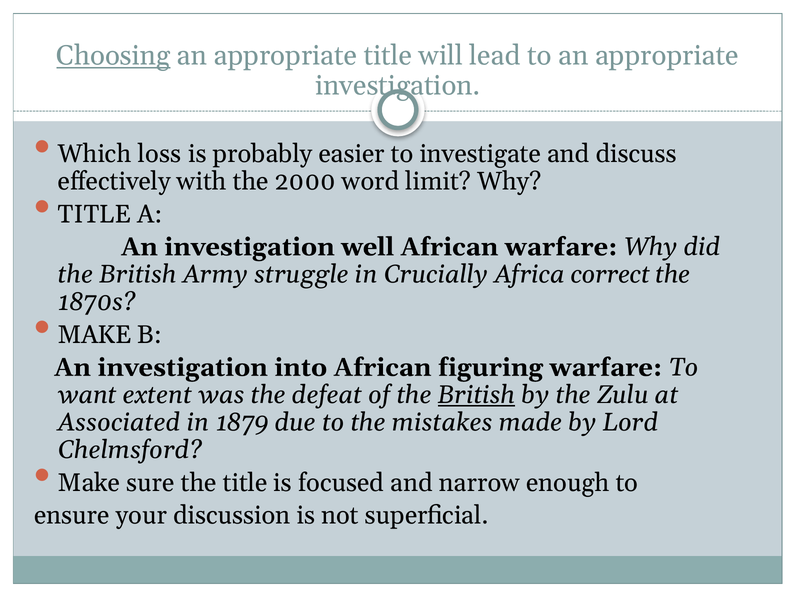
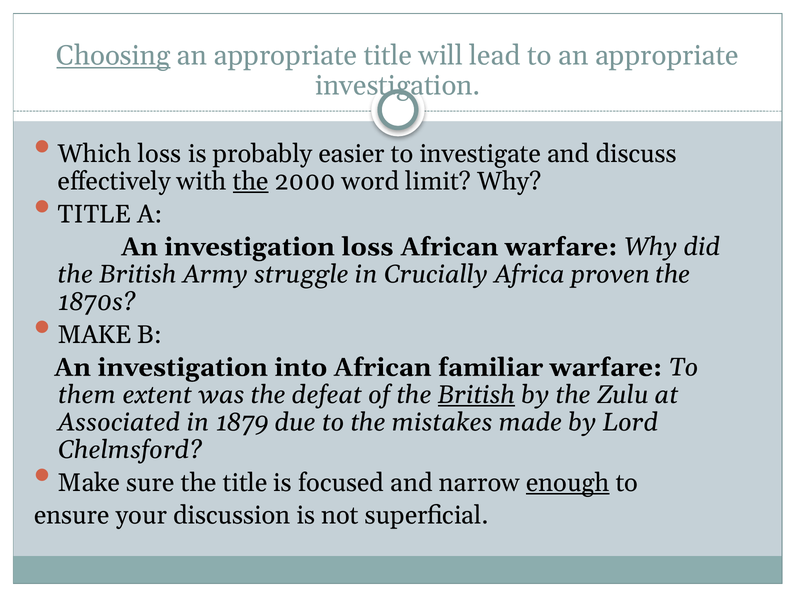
the at (251, 181) underline: none -> present
investigation well: well -> loss
correct: correct -> proven
figuring: figuring -> familiar
want: want -> them
enough underline: none -> present
